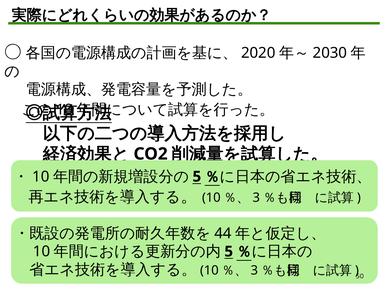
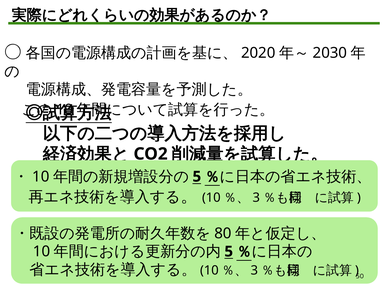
44: 44 -> 80
